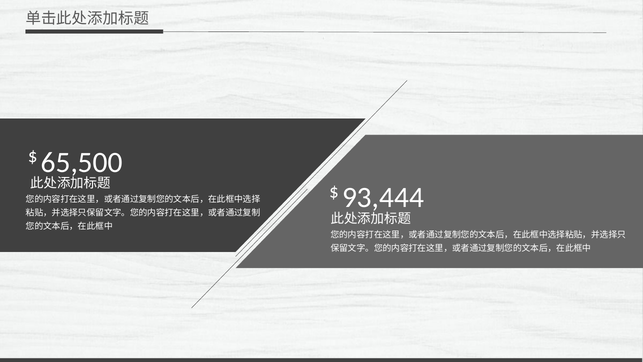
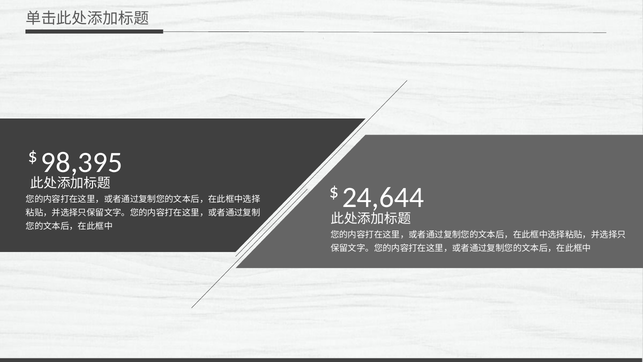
65,500: 65,500 -> 98,395
93,444: 93,444 -> 24,644
